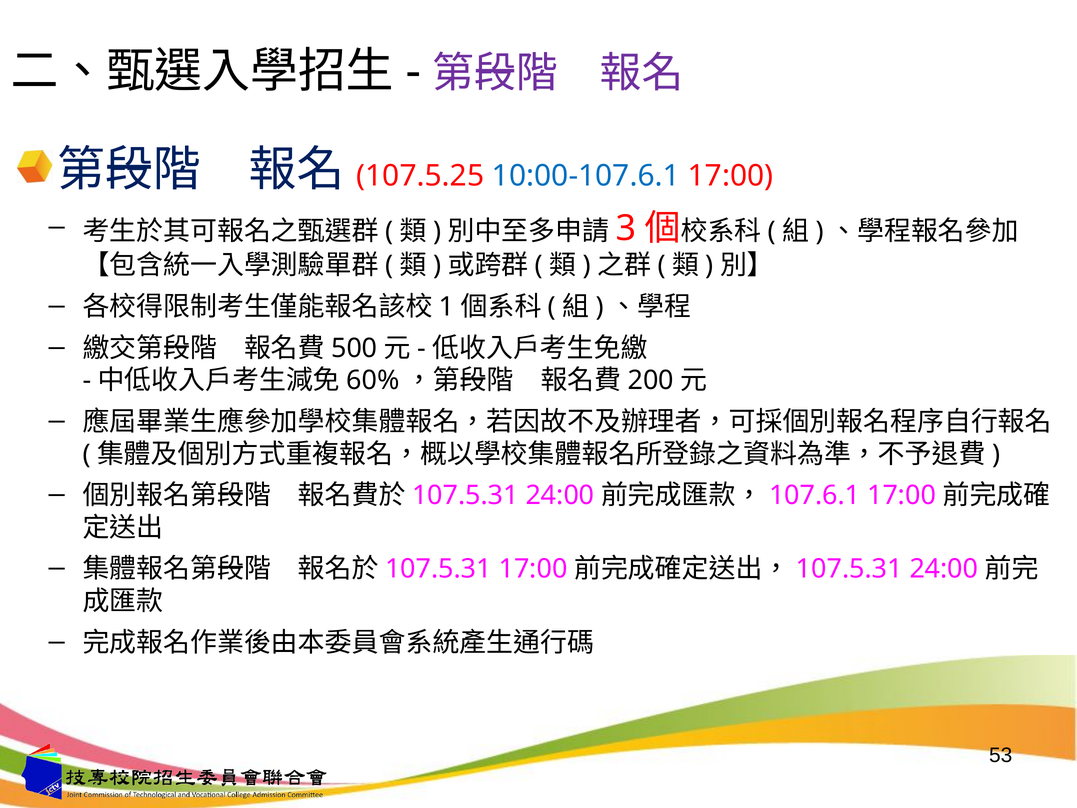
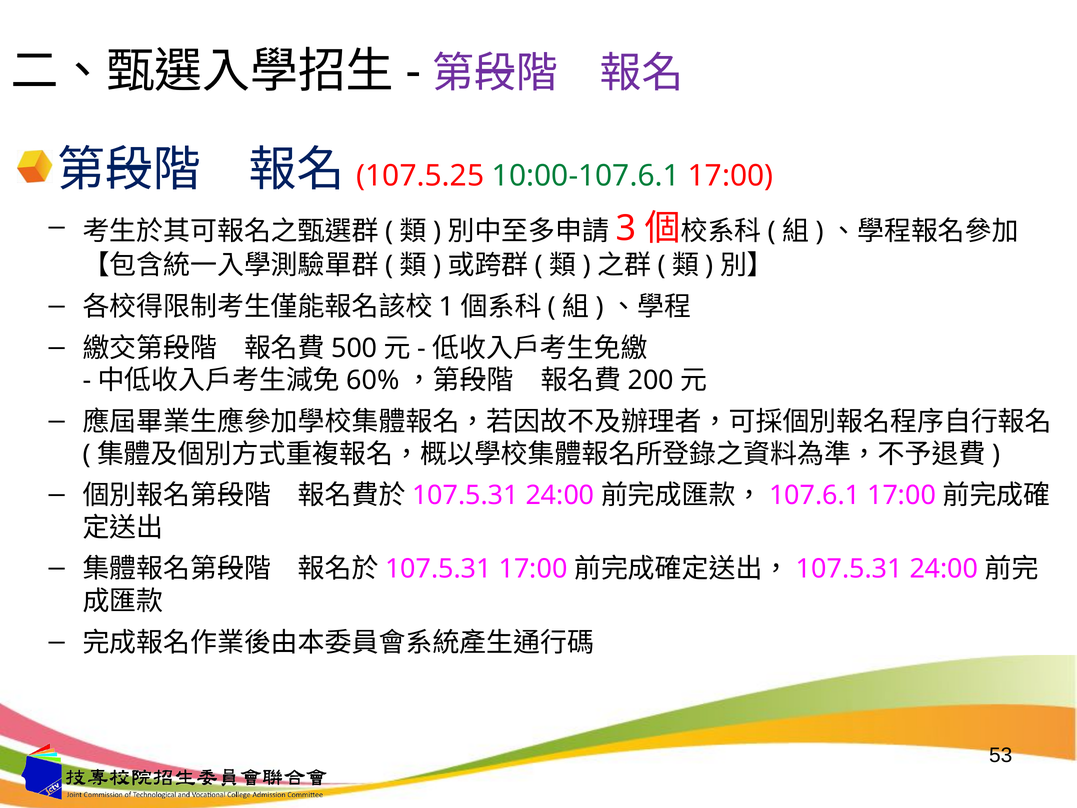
10:00-107.6.1 colour: blue -> green
